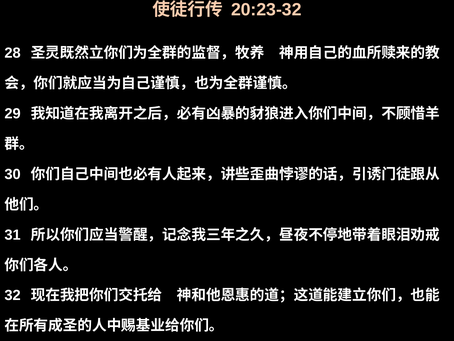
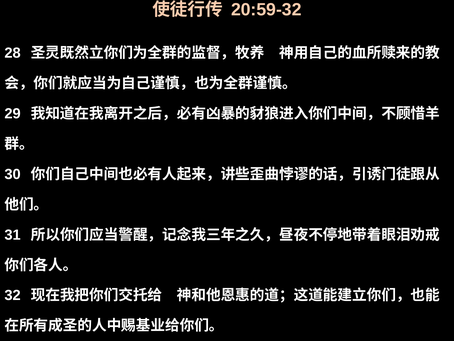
20:23-32: 20:23-32 -> 20:59-32
